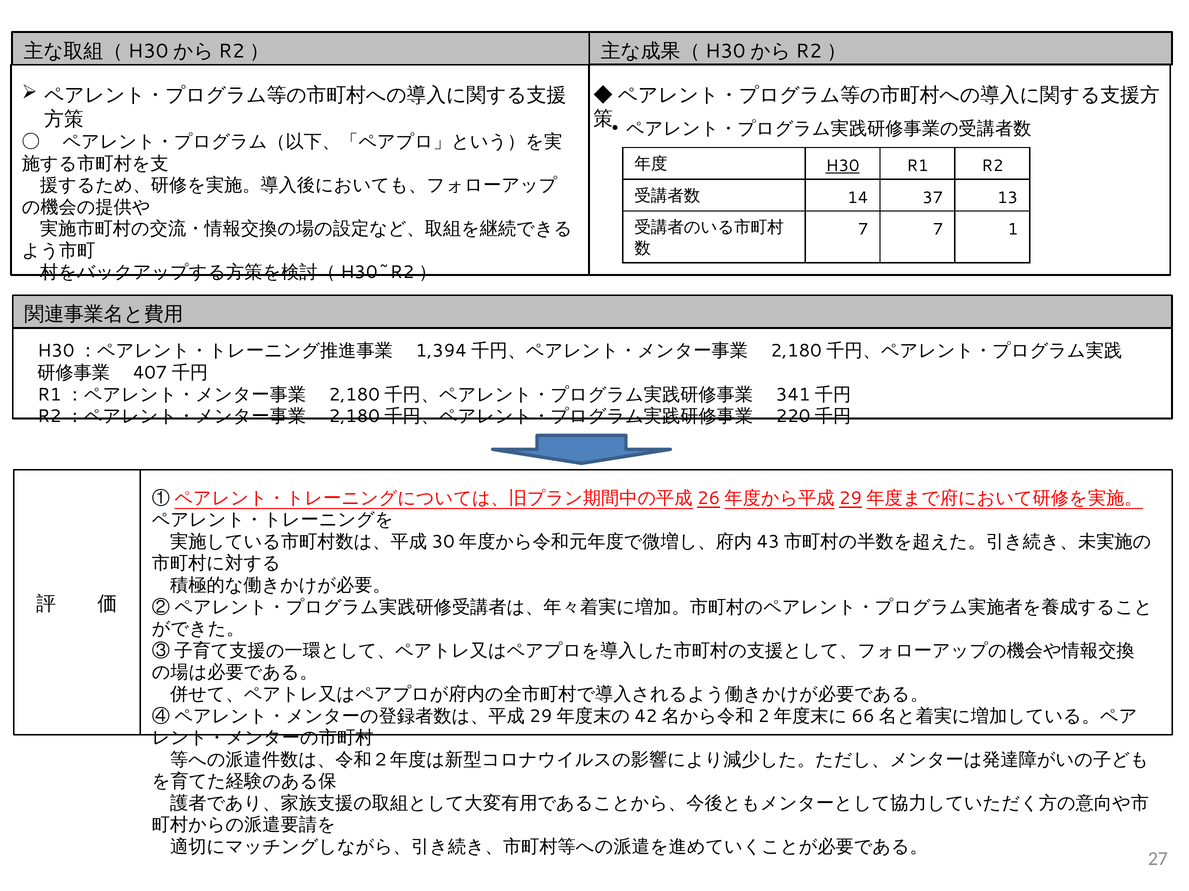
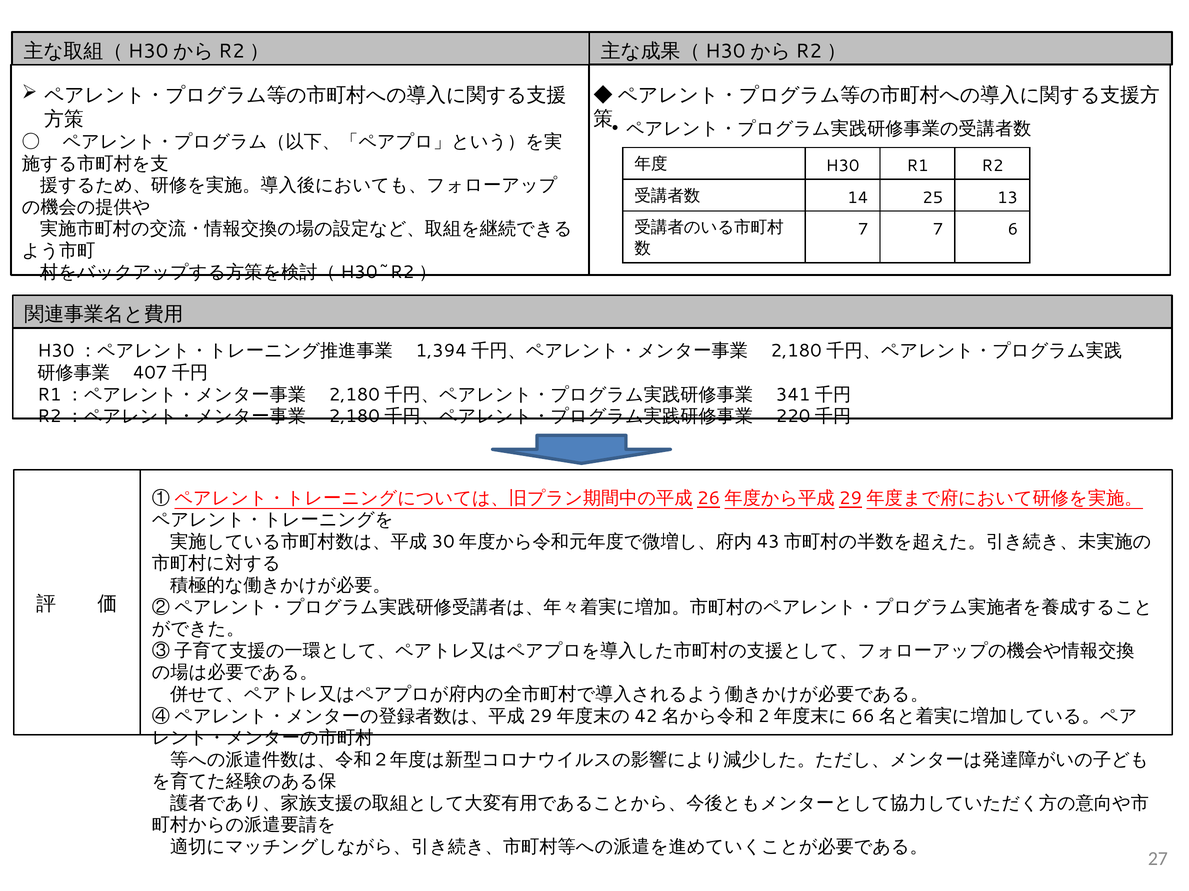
H30 underline: present -> none
37: 37 -> 25
1: 1 -> 6
